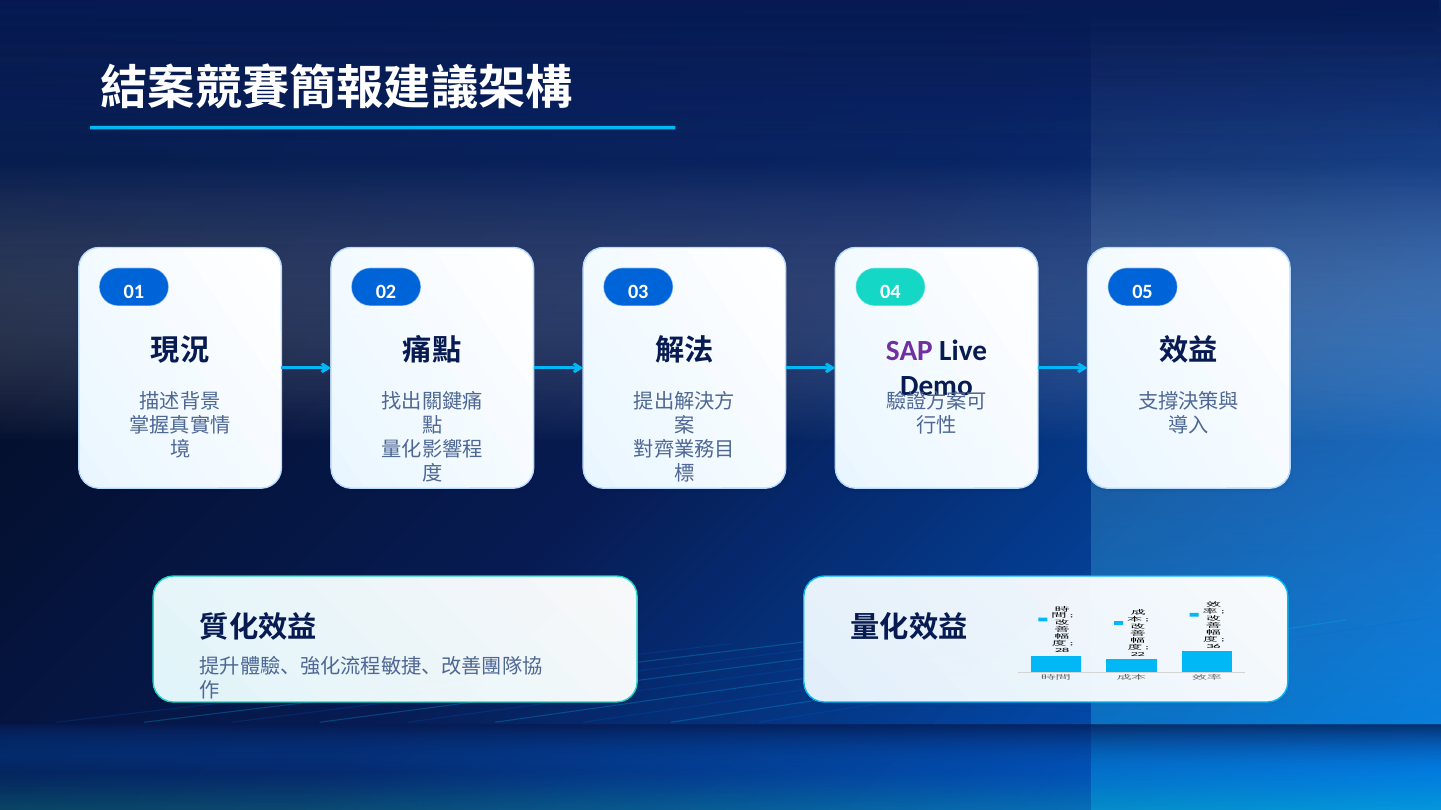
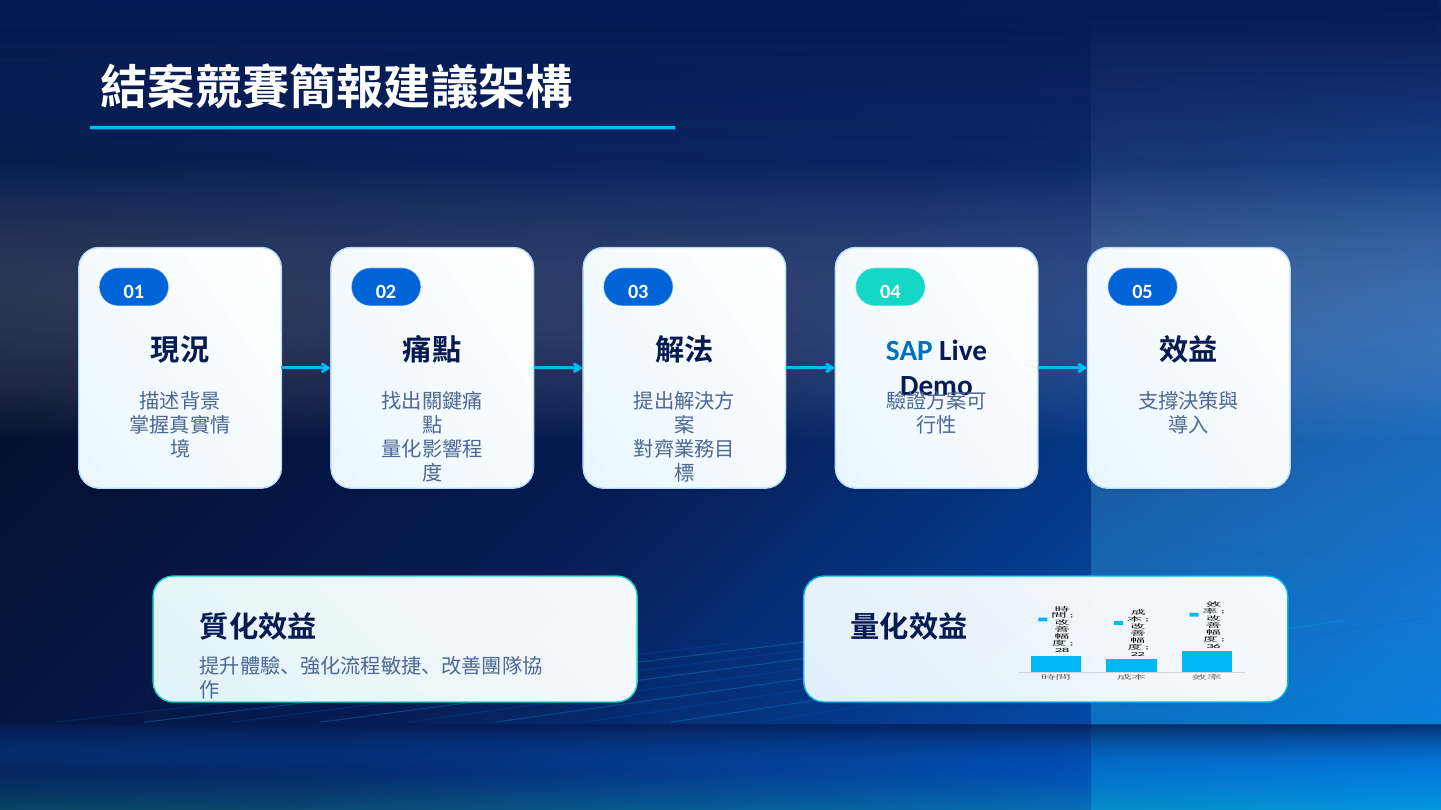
SAP colour: purple -> blue
